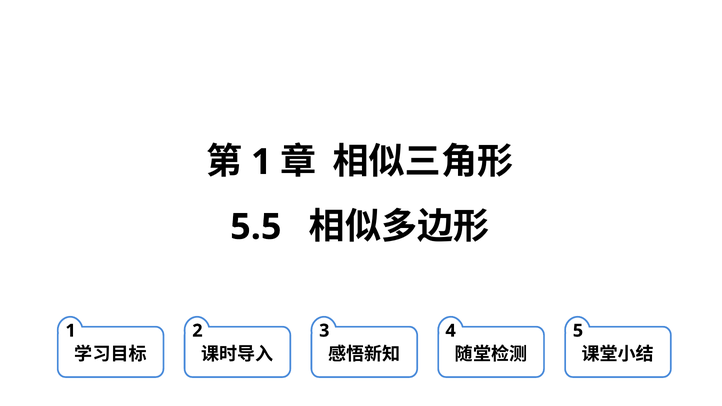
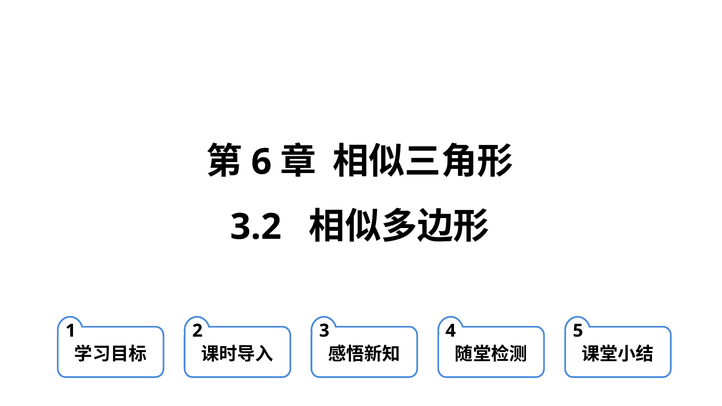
1 at (261, 162): 1 -> 6
5.5: 5.5 -> 3.2
